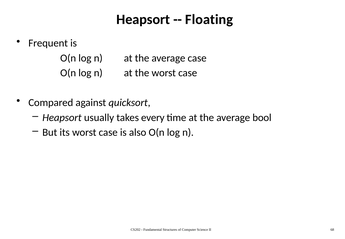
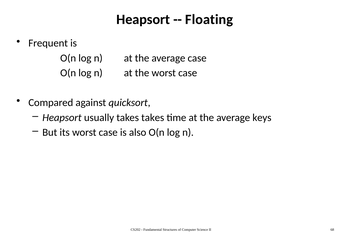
takes every: every -> takes
bool: bool -> keys
